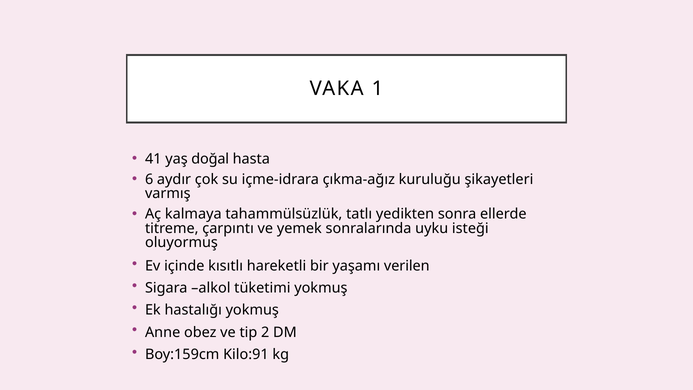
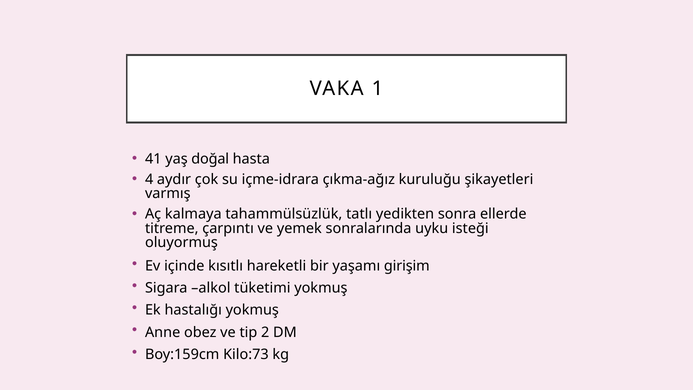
6: 6 -> 4
verilen: verilen -> girişim
Kilo:91: Kilo:91 -> Kilo:73
